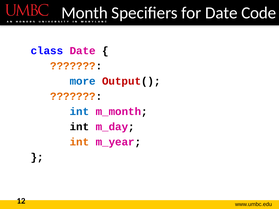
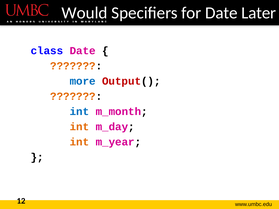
Month: Month -> Would
Code: Code -> Later
int at (79, 127) colour: black -> orange
